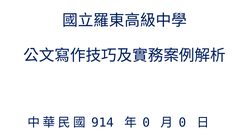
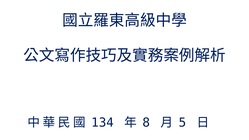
914: 914 -> 134
0 at (146, 123): 0 -> 8
0 at (182, 123): 0 -> 5
